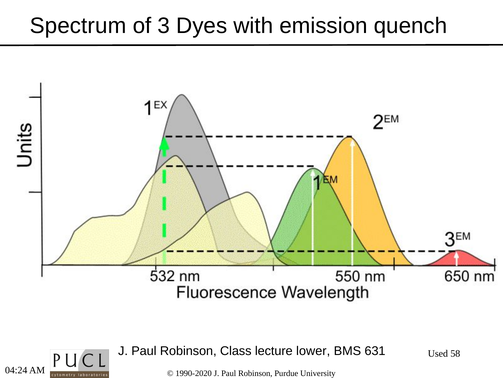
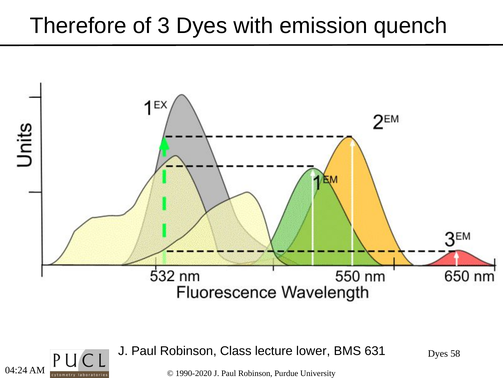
Spectrum: Spectrum -> Therefore
Used at (438, 353): Used -> Dyes
